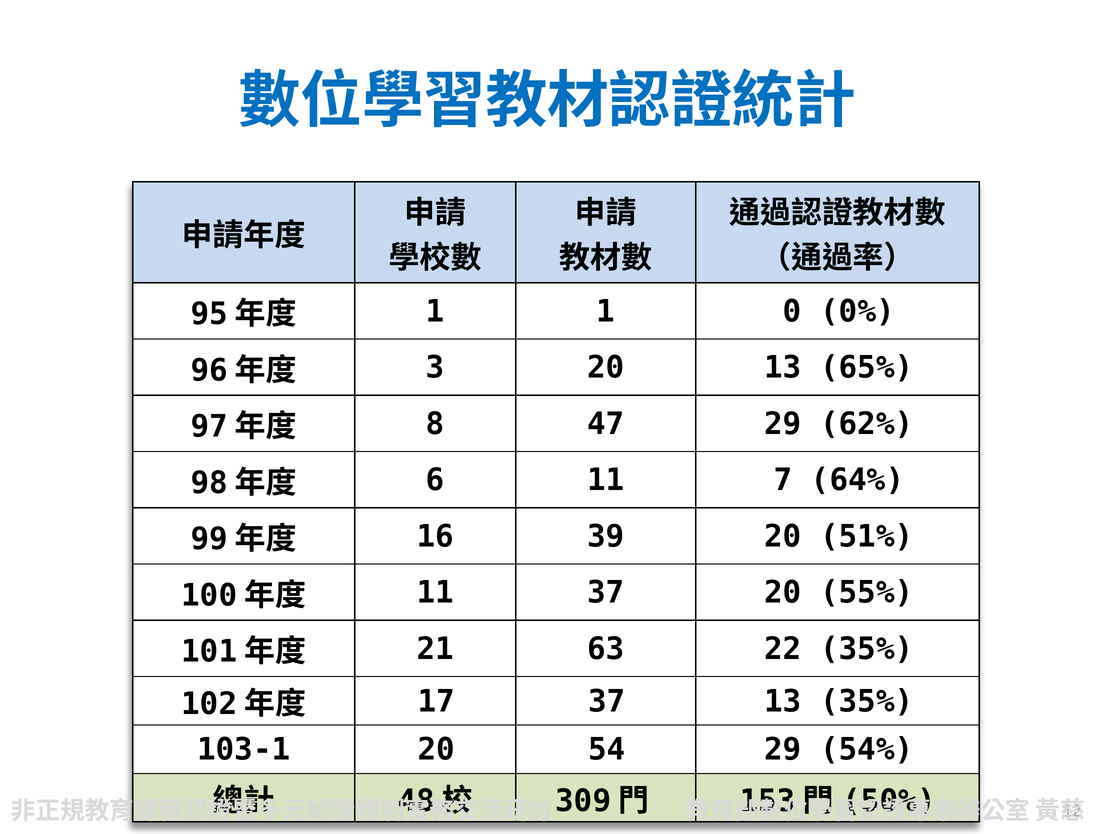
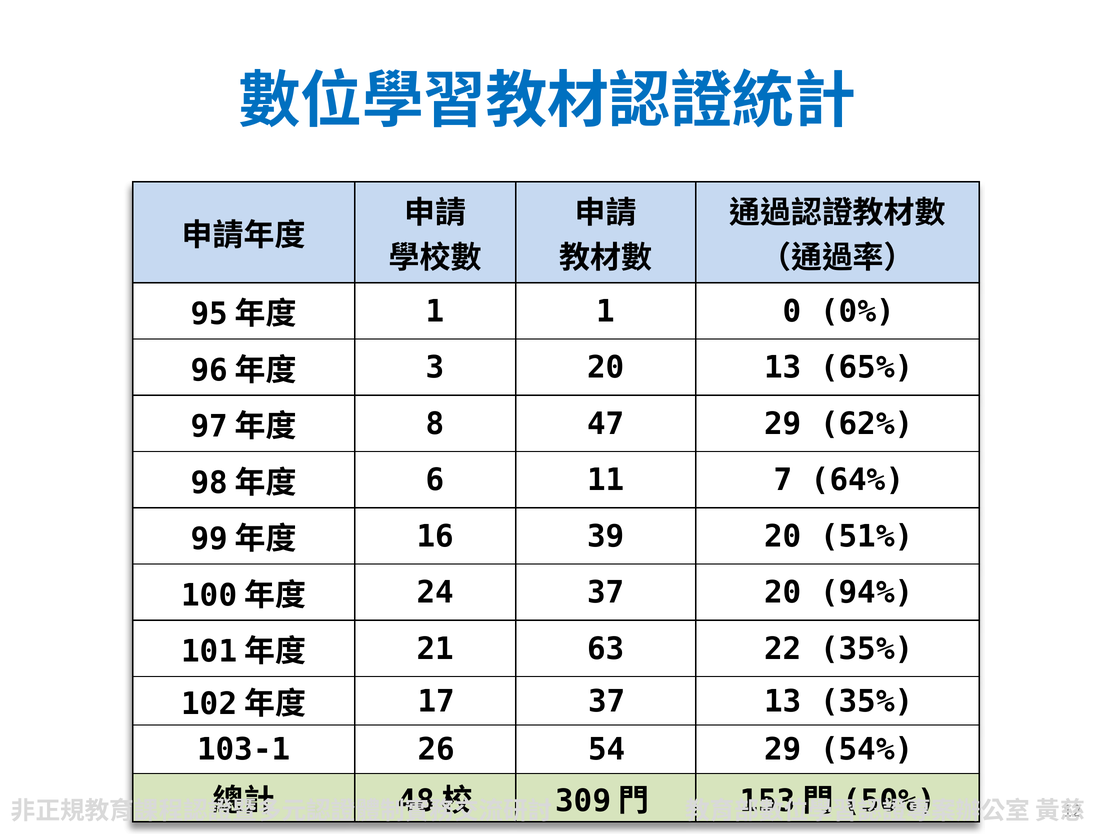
11 at (435, 593): 11 -> 24
55%: 55% -> 94%
103-1 20: 20 -> 26
